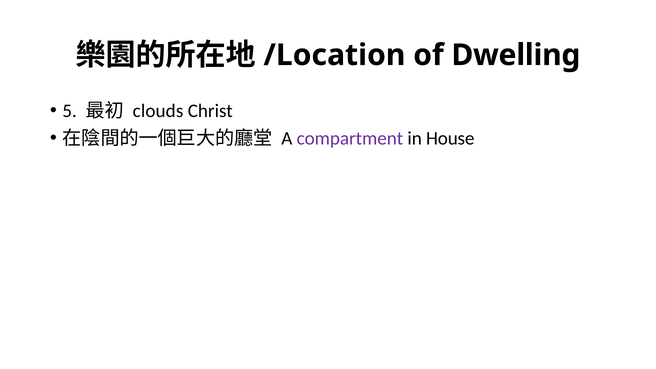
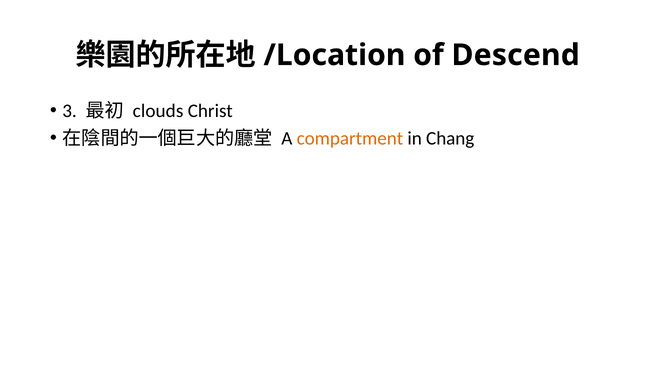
Dwelling: Dwelling -> Descend
5: 5 -> 3
compartment colour: purple -> orange
House: House -> Chang
